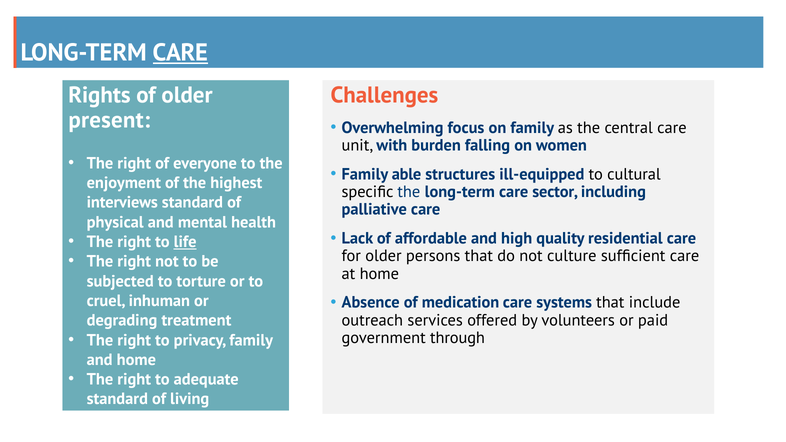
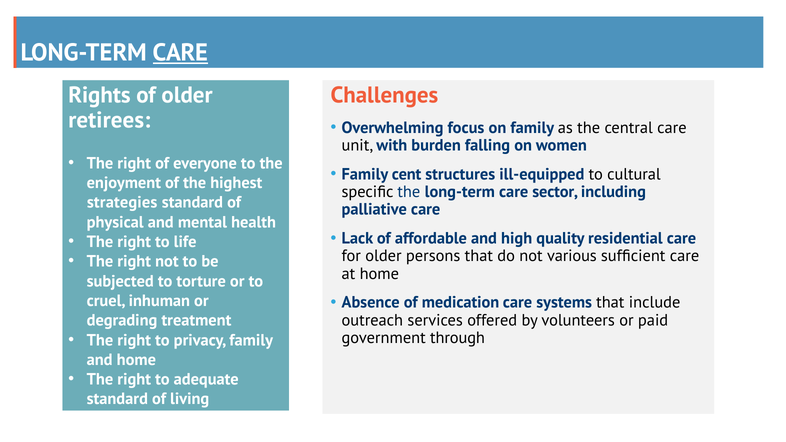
present: present -> retirees
able: able -> cent
interviews: interviews -> strategies
life underline: present -> none
culture: culture -> various
